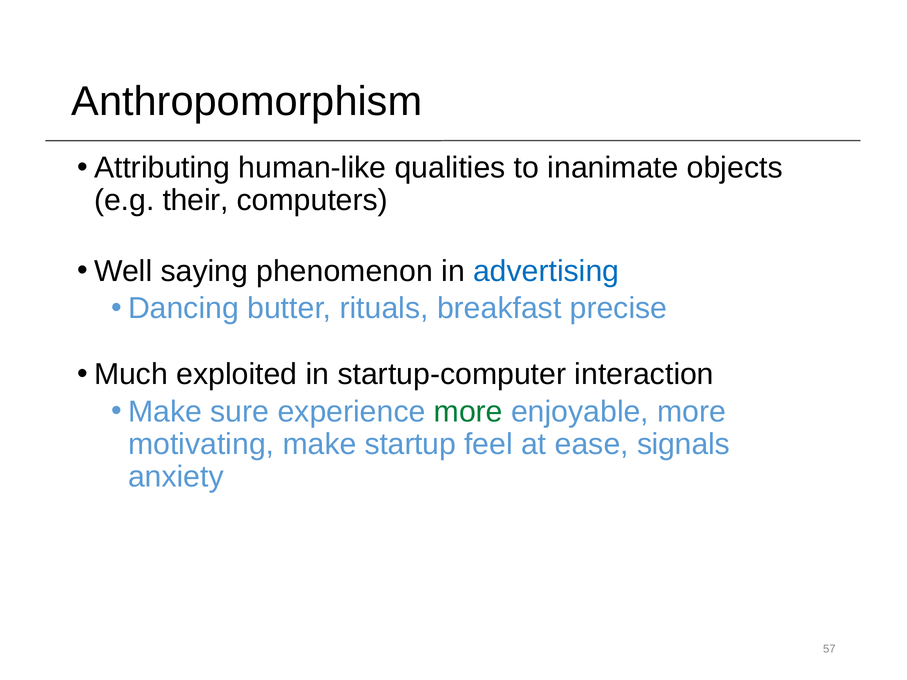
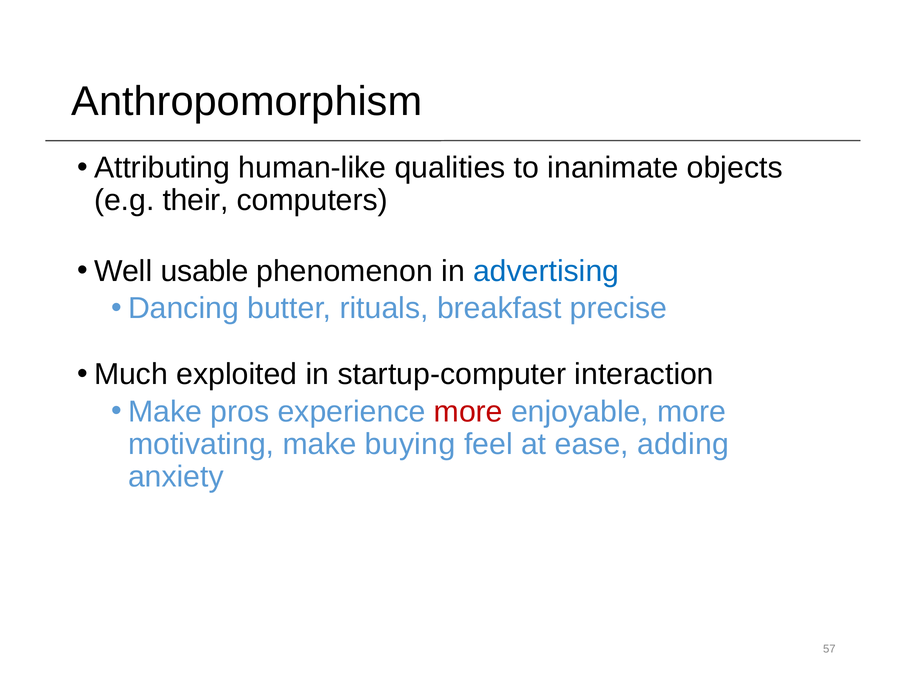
saying: saying -> usable
sure: sure -> pros
more at (468, 412) colour: green -> red
startup: startup -> buying
signals: signals -> adding
